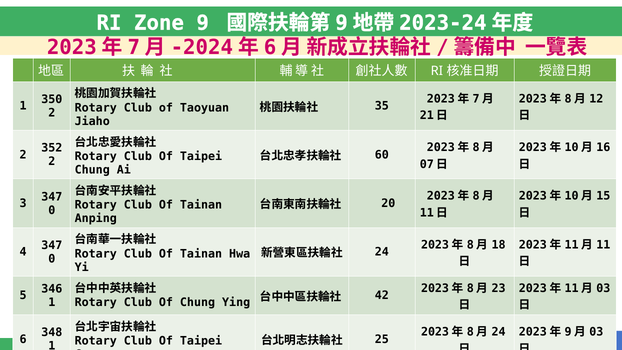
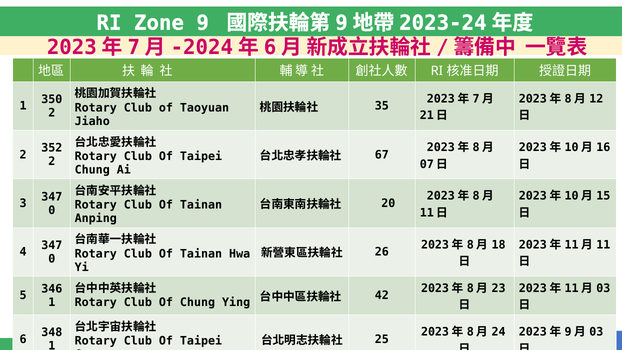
60: 60 -> 67
24 at (382, 252): 24 -> 26
